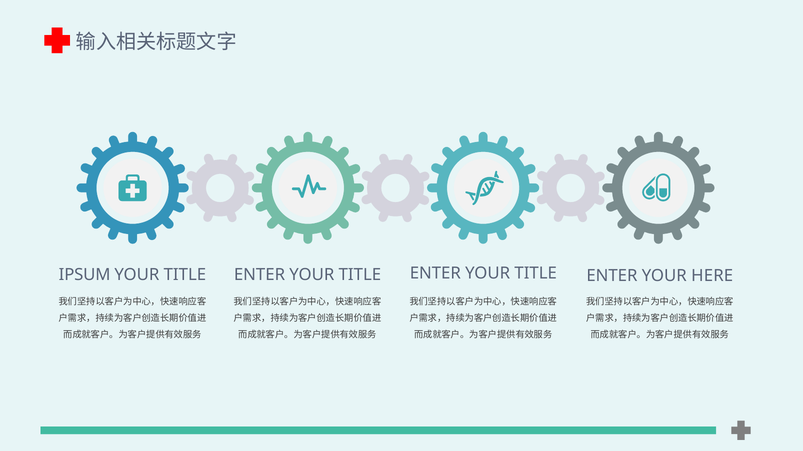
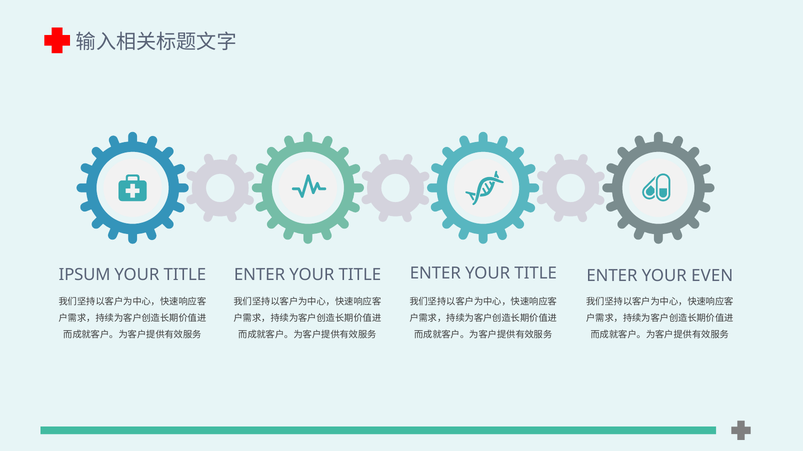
HERE: HERE -> EVEN
